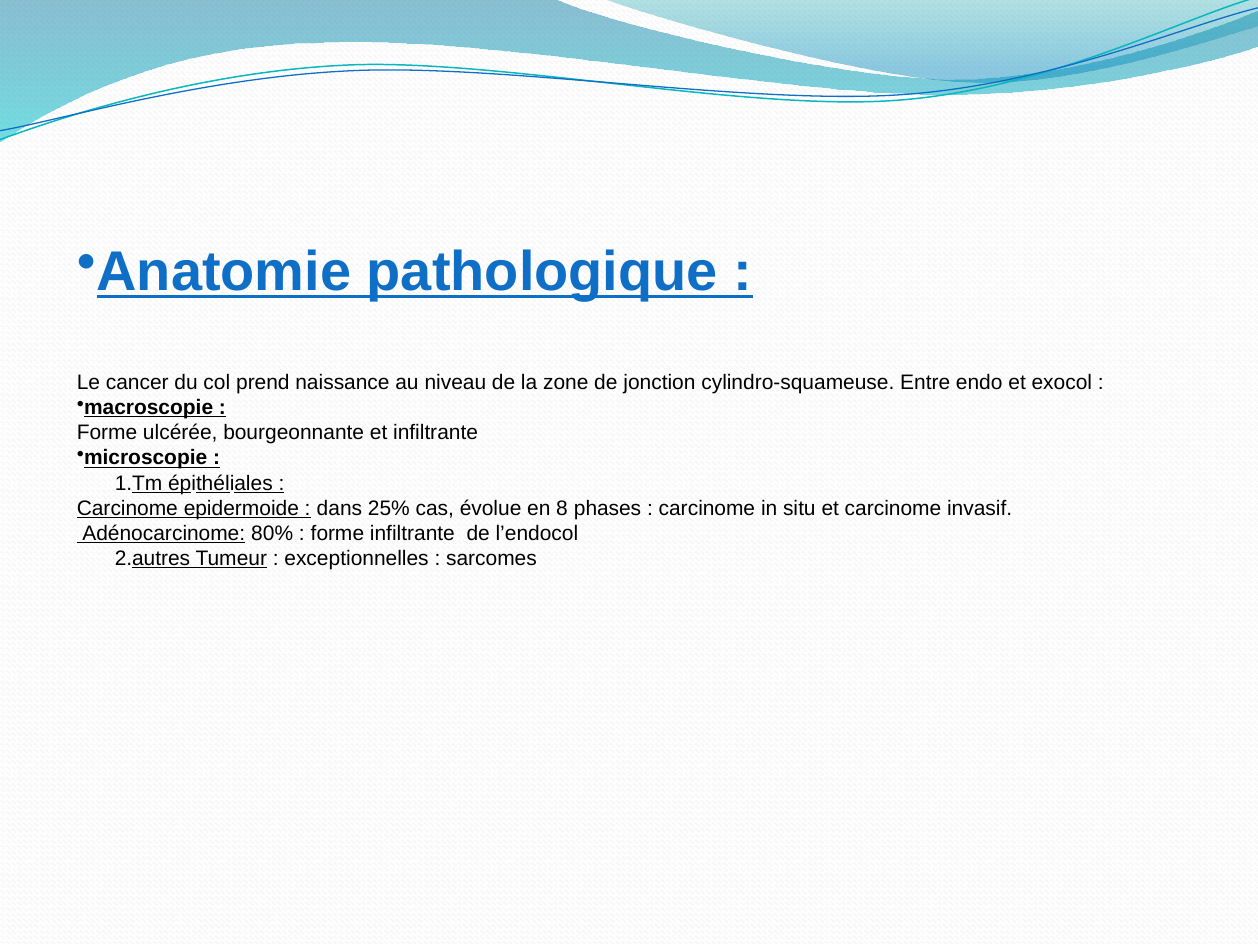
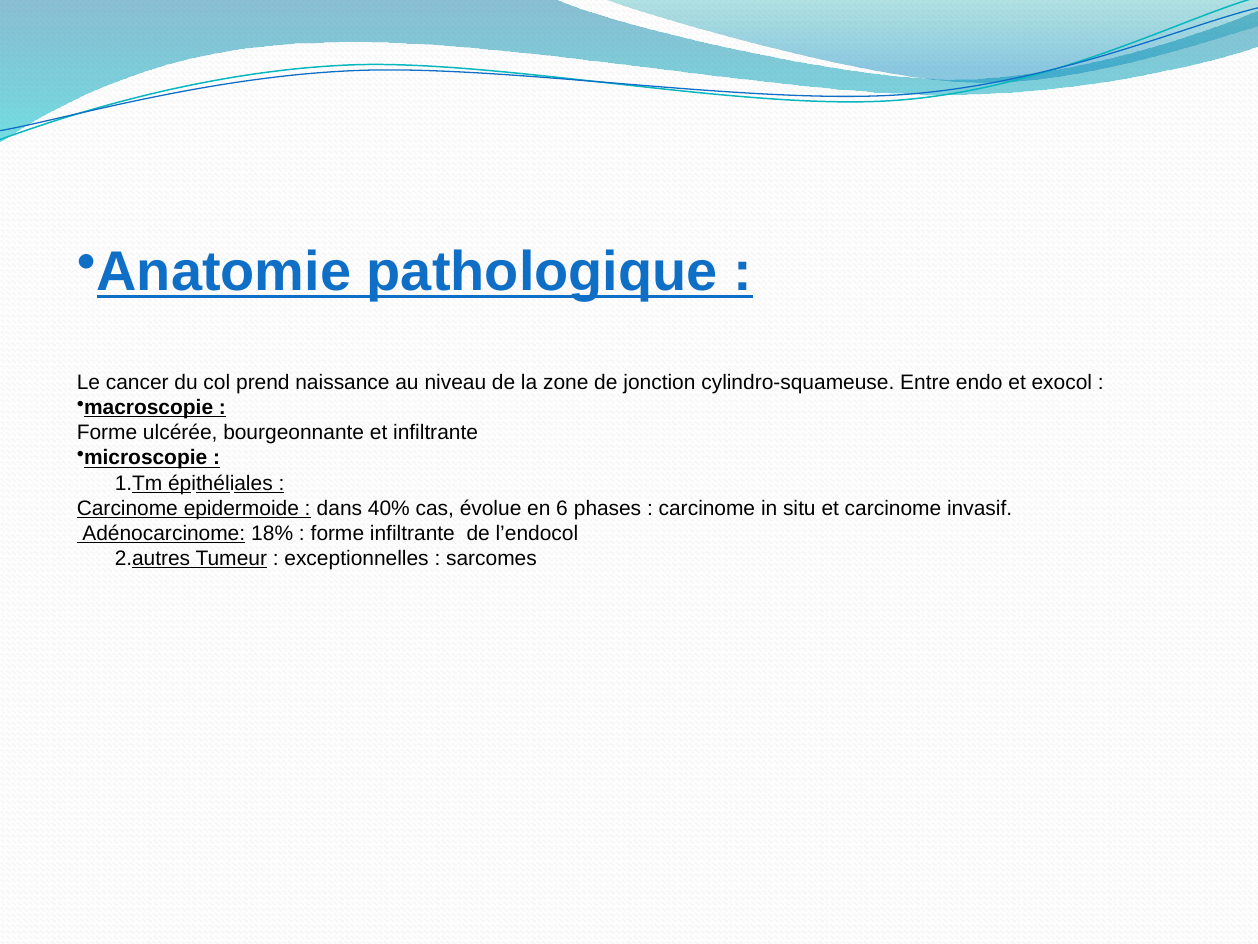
25%: 25% -> 40%
8: 8 -> 6
80%: 80% -> 18%
